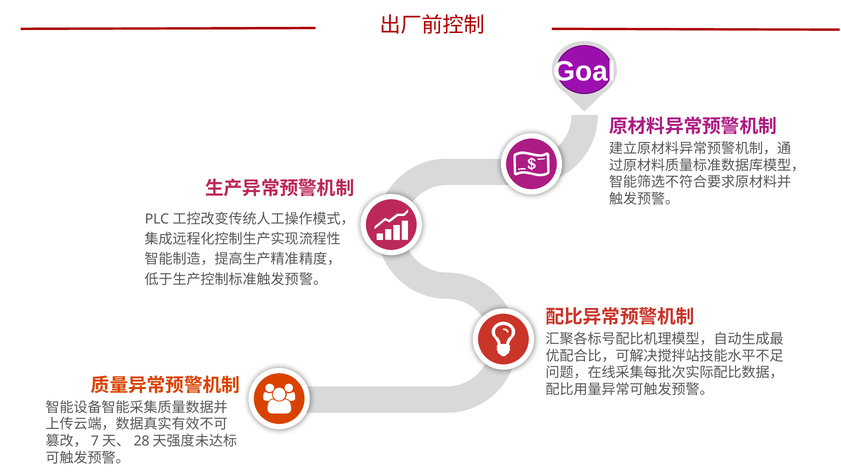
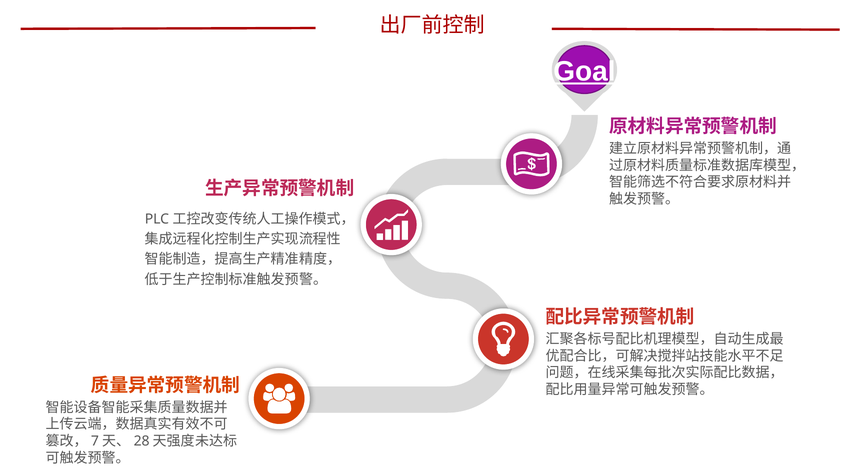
Goal underline: none -> present
